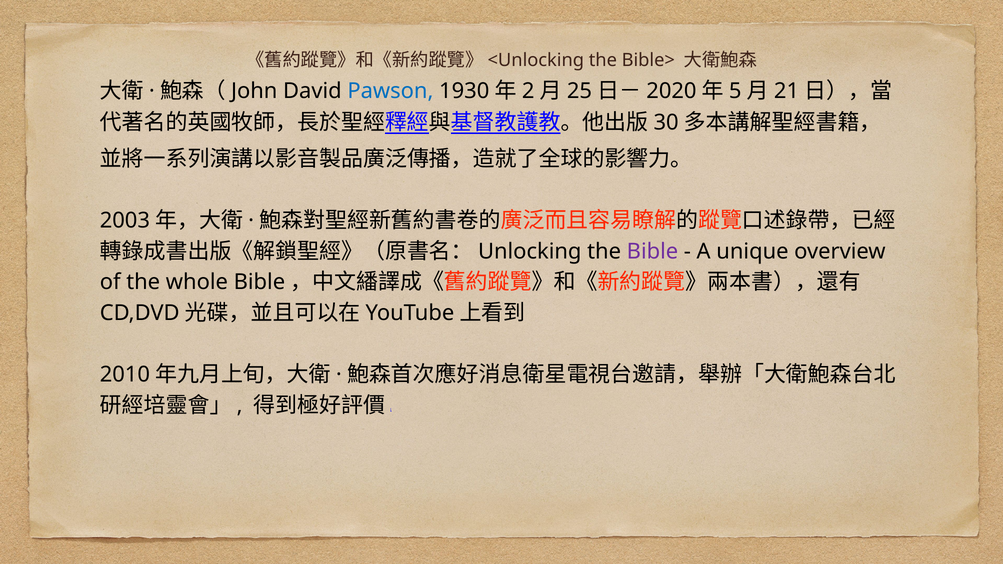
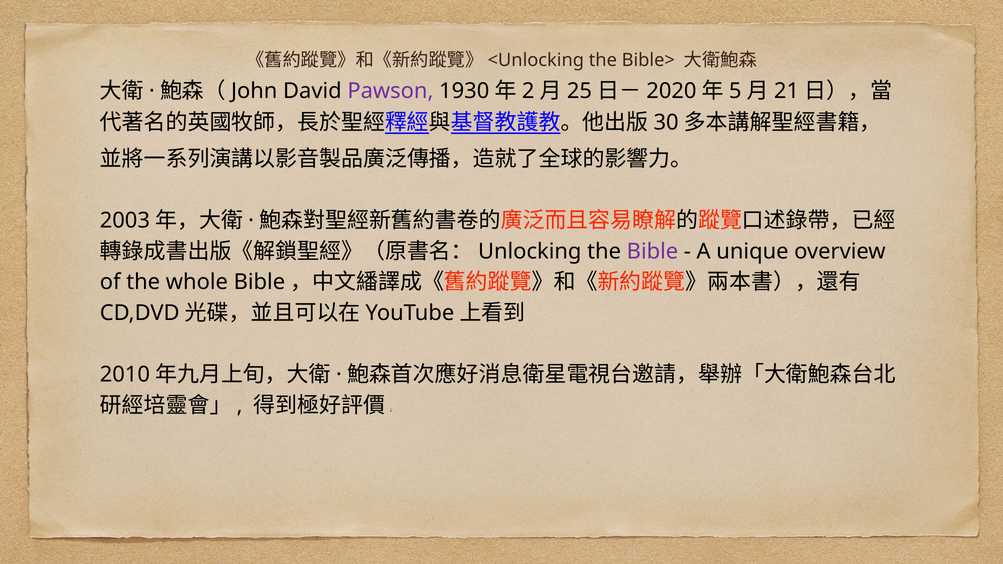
Pawson colour: blue -> purple
